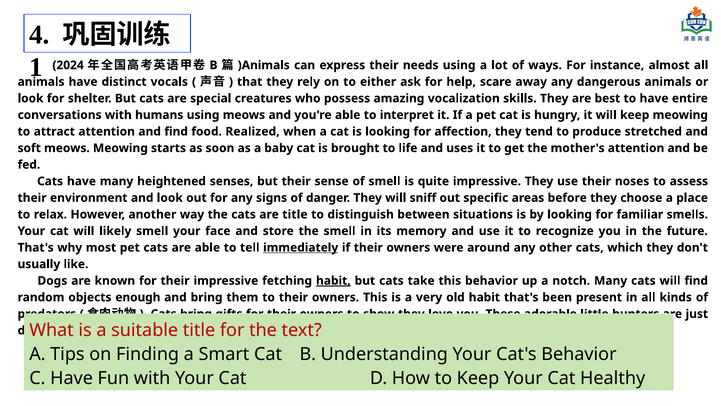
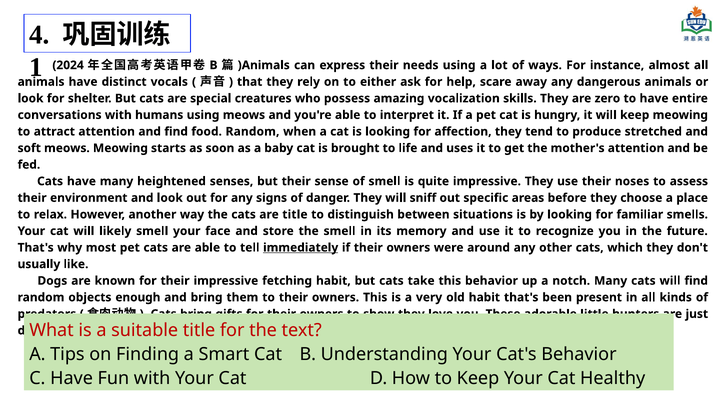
best: best -> zero
food Realized: Realized -> Random
habit at (333, 280) underline: present -> none
